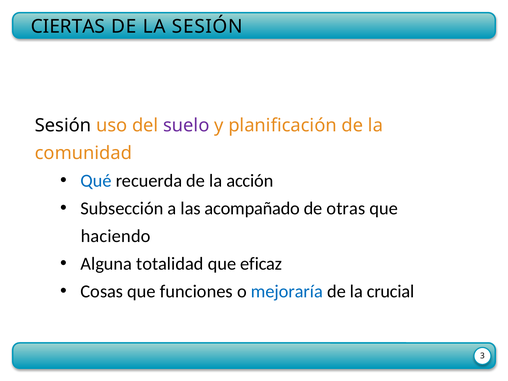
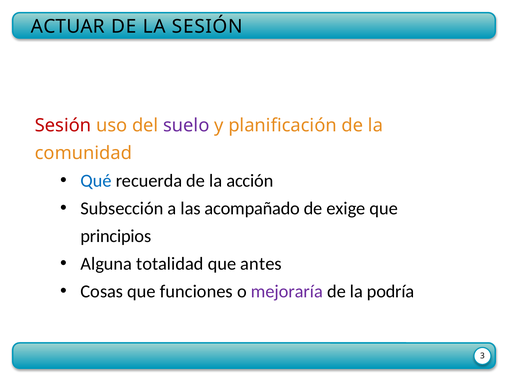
CIERTAS: CIERTAS -> ACTUAR
Sesión at (63, 125) colour: black -> red
otras: otras -> exige
haciendo: haciendo -> principios
eficaz: eficaz -> antes
mejoraría colour: blue -> purple
crucial: crucial -> podría
